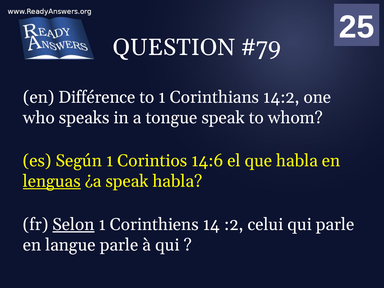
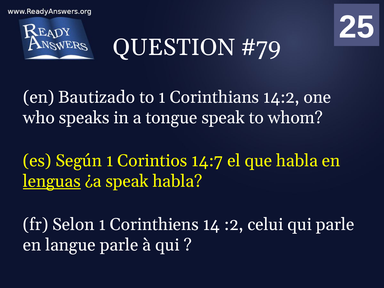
Différence: Différence -> Bautizado
14:6: 14:6 -> 14:7
Selon underline: present -> none
